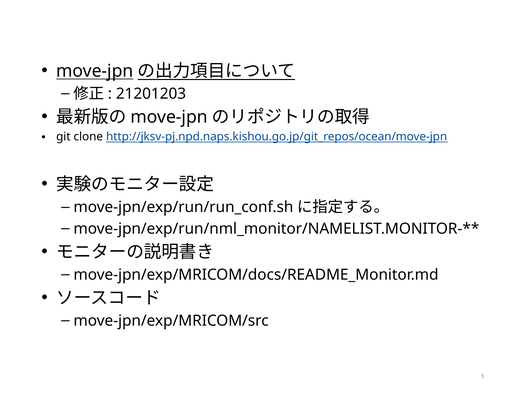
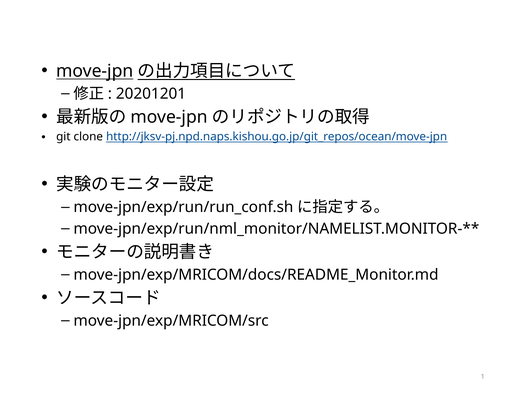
21201203: 21201203 -> 20201201
